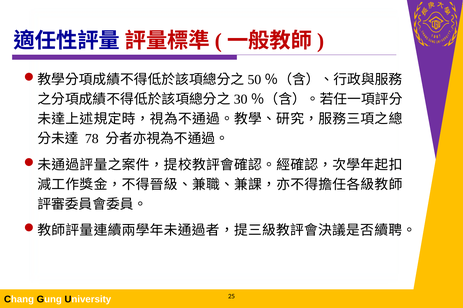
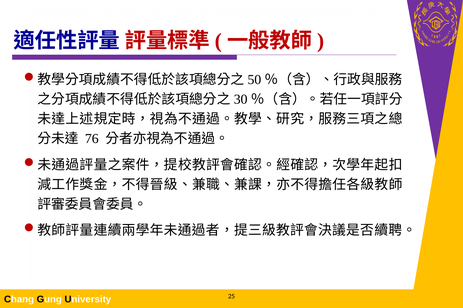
78: 78 -> 76
